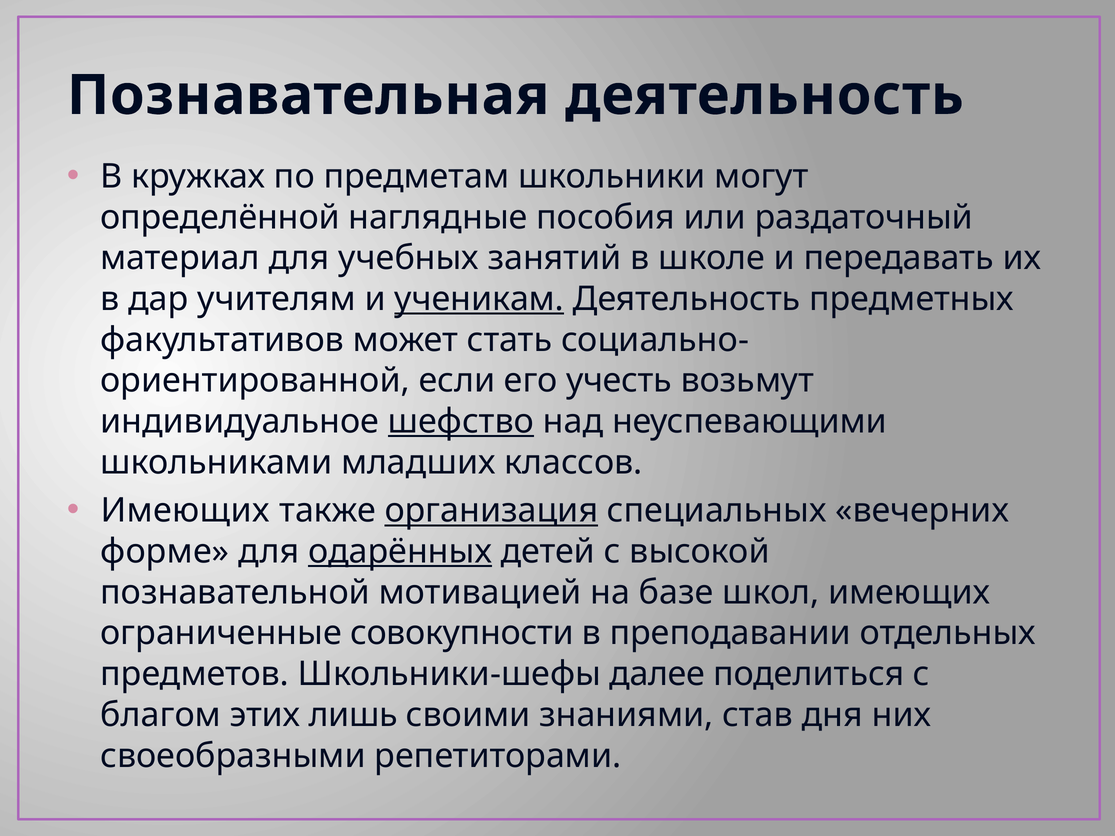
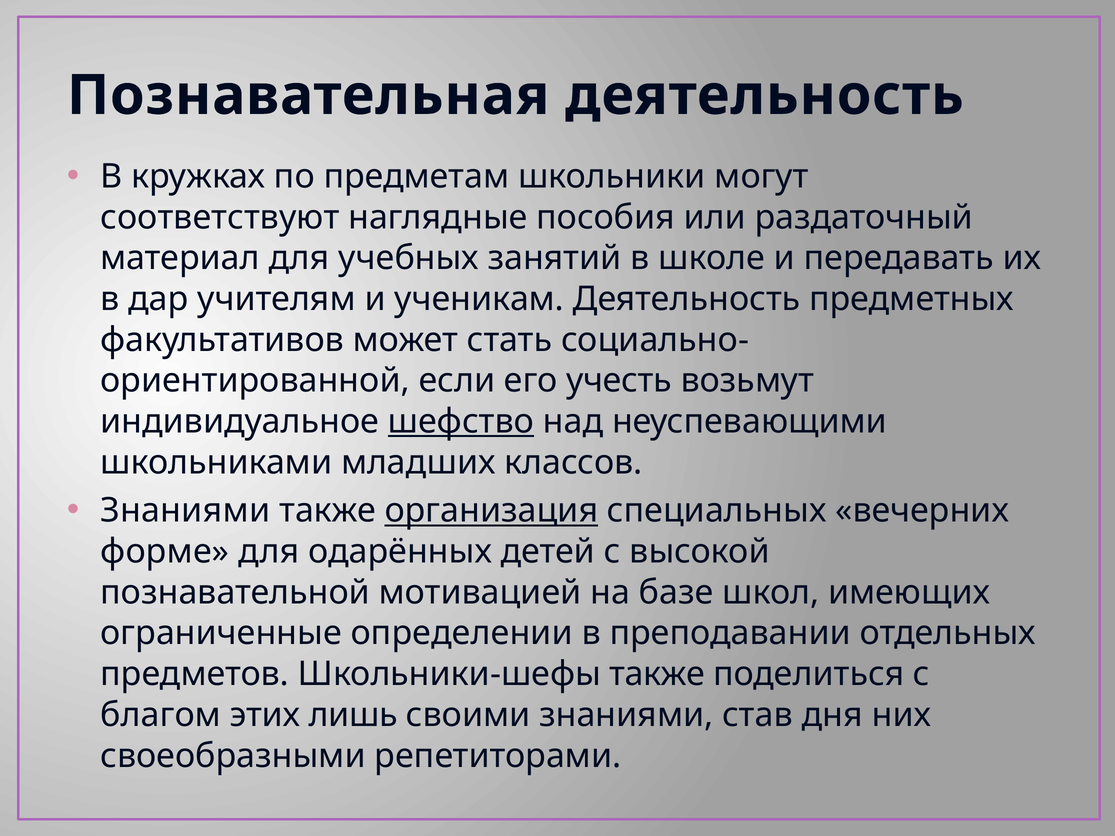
определённой: определённой -> соответствуют
ученикам underline: present -> none
Имеющих at (185, 511): Имеющих -> Знаниями
одарённых underline: present -> none
совокупности: совокупности -> определении
Школьники-шефы далее: далее -> также
